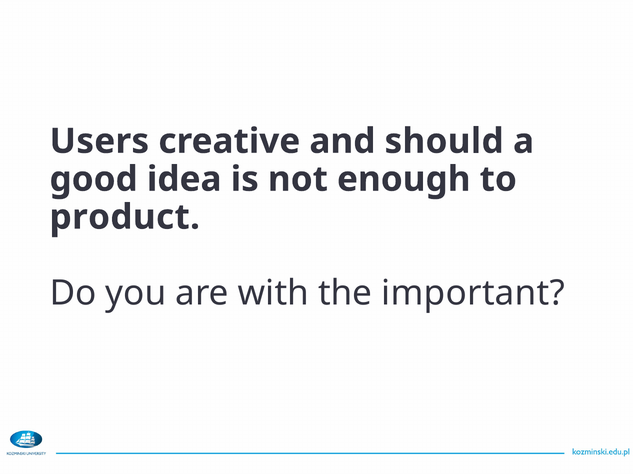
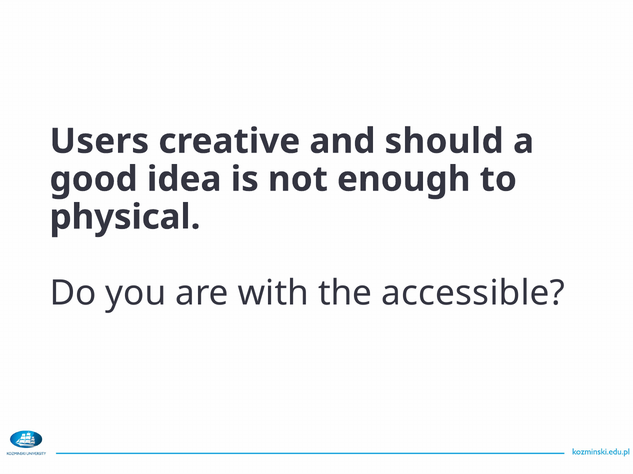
product: product -> physical
important: important -> accessible
